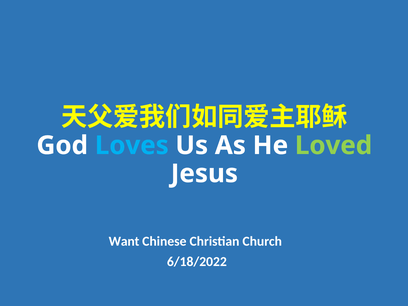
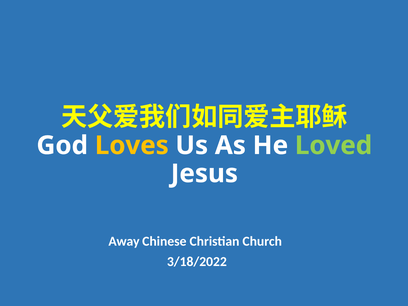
Loves colour: light blue -> yellow
Want: Want -> Away
6/18/2022: 6/18/2022 -> 3/18/2022
